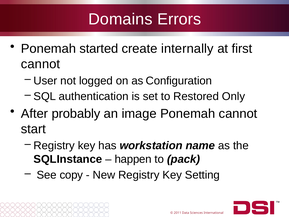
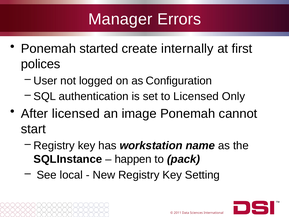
Domains: Domains -> Manager
cannot at (41, 64): cannot -> polices
to Restored: Restored -> Licensed
After probably: probably -> licensed
copy: copy -> local
